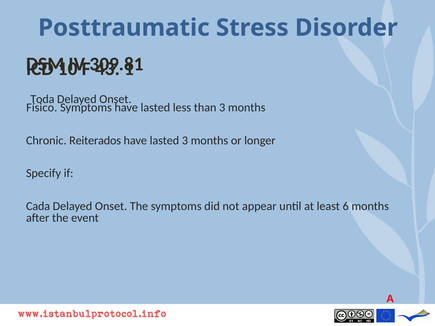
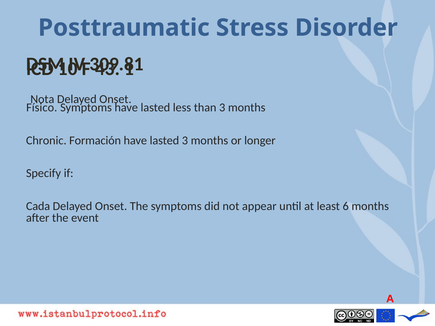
Toda: Toda -> Nota
Reiterados: Reiterados -> Formación
